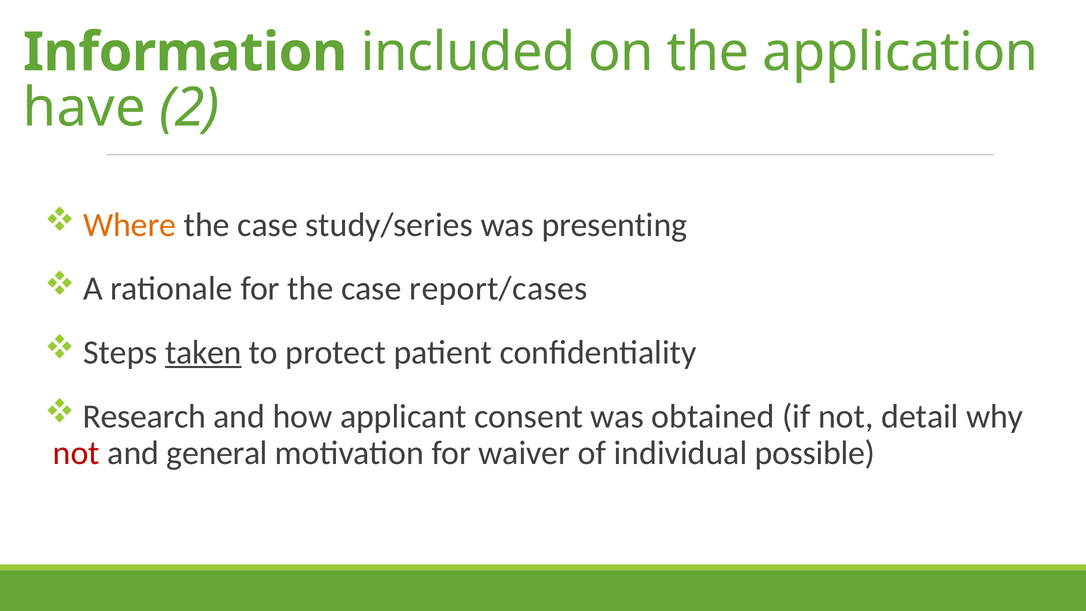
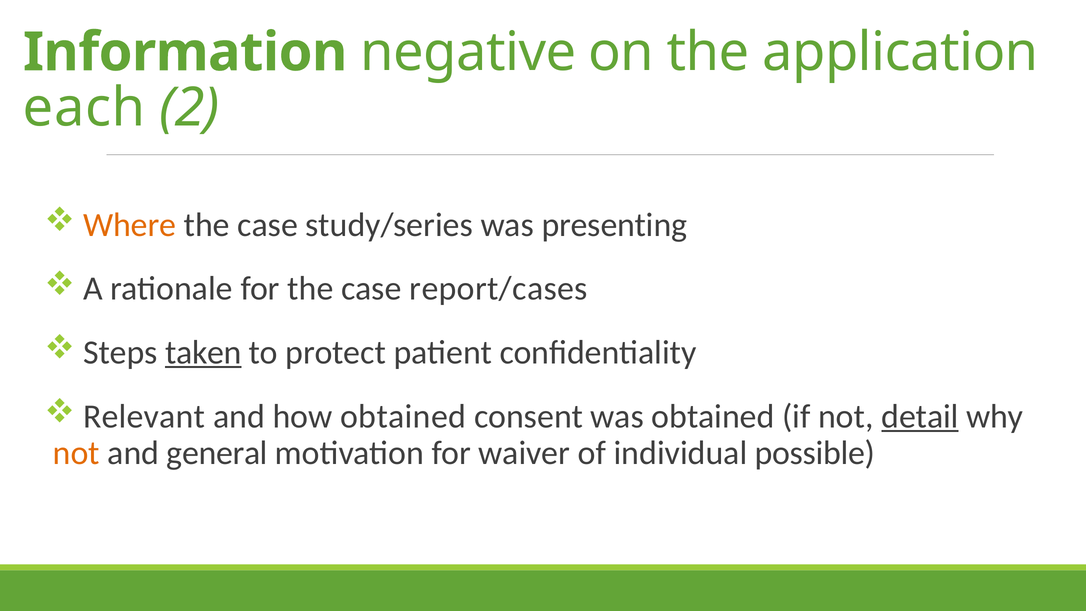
included: included -> negative
have: have -> each
Research: Research -> Relevant
how applicant: applicant -> obtained
detail underline: none -> present
not at (76, 453) colour: red -> orange
